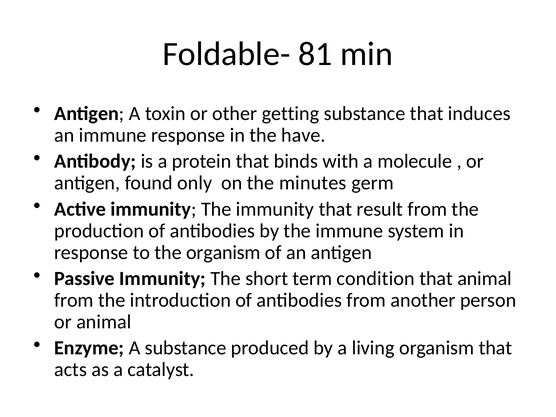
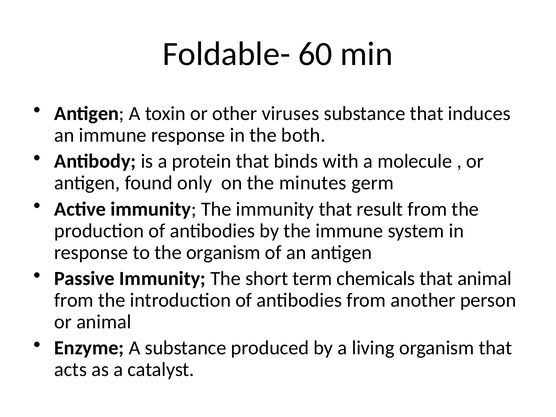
81: 81 -> 60
getting: getting -> viruses
have: have -> both
condition: condition -> chemicals
